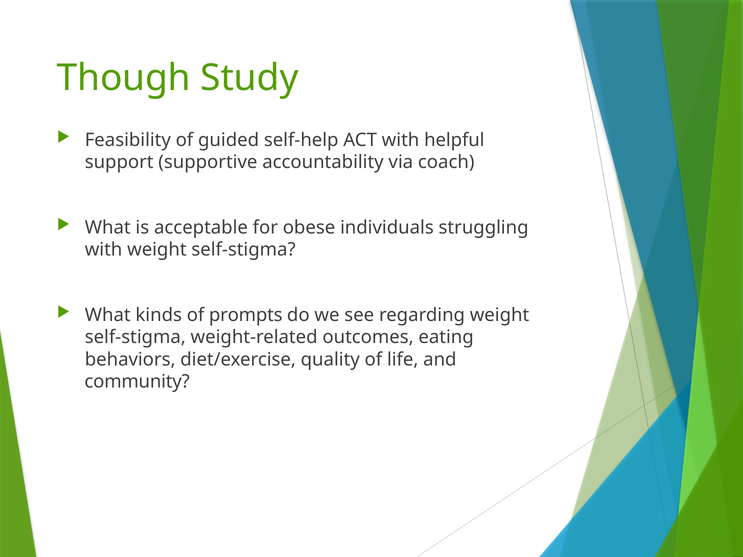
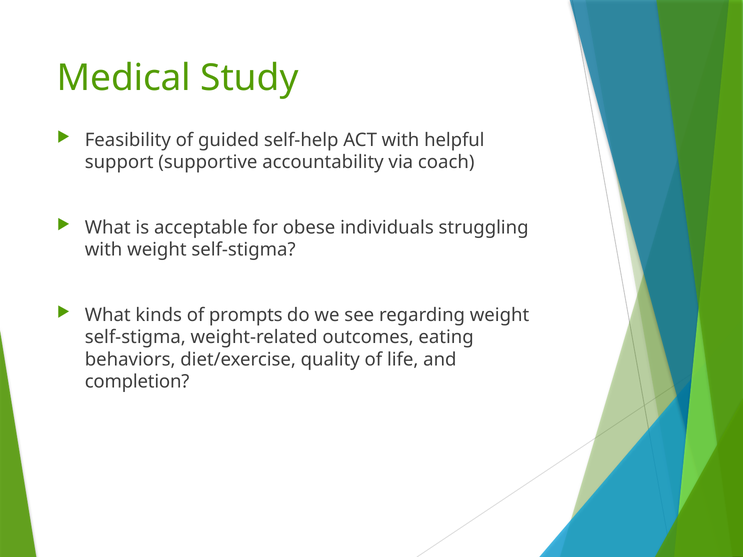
Though: Though -> Medical
community: community -> completion
